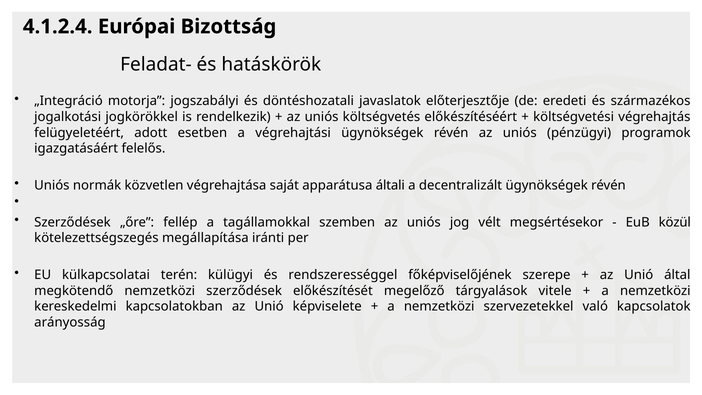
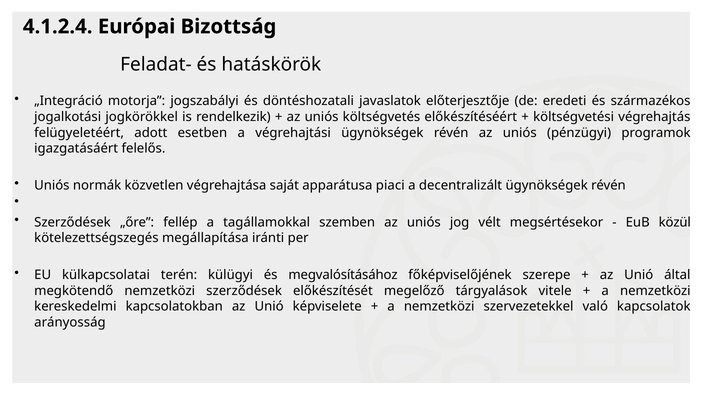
általi: általi -> piaci
rendszerességgel: rendszerességgel -> megvalósításához
